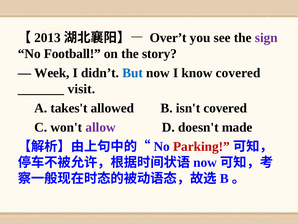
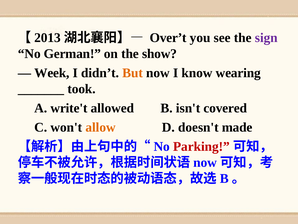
Football: Football -> German
story: story -> show
But colour: blue -> orange
know covered: covered -> wearing
visit: visit -> took
takes't: takes't -> write't
allow colour: purple -> orange
